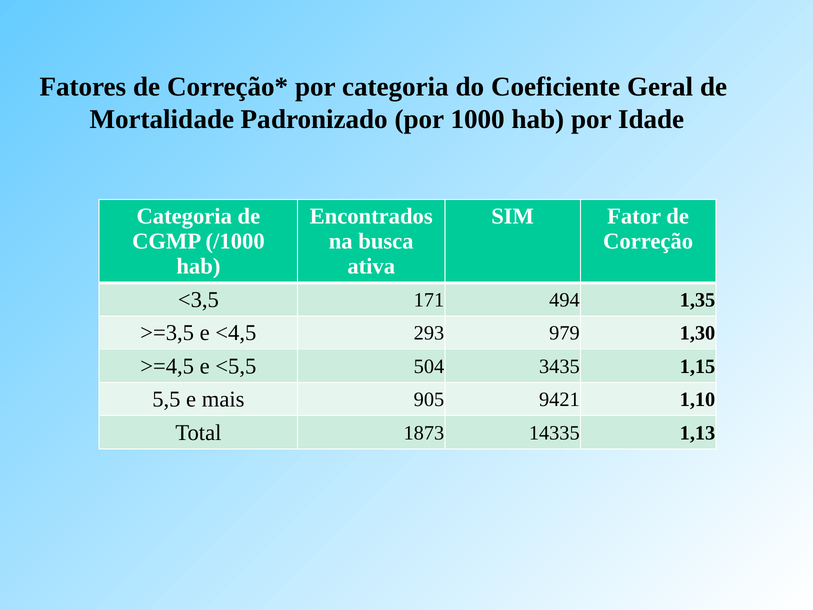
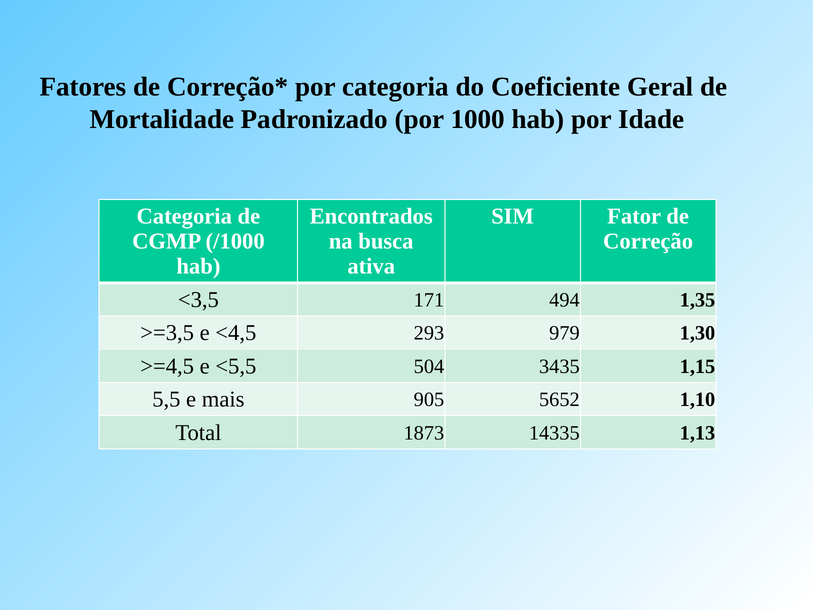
9421: 9421 -> 5652
